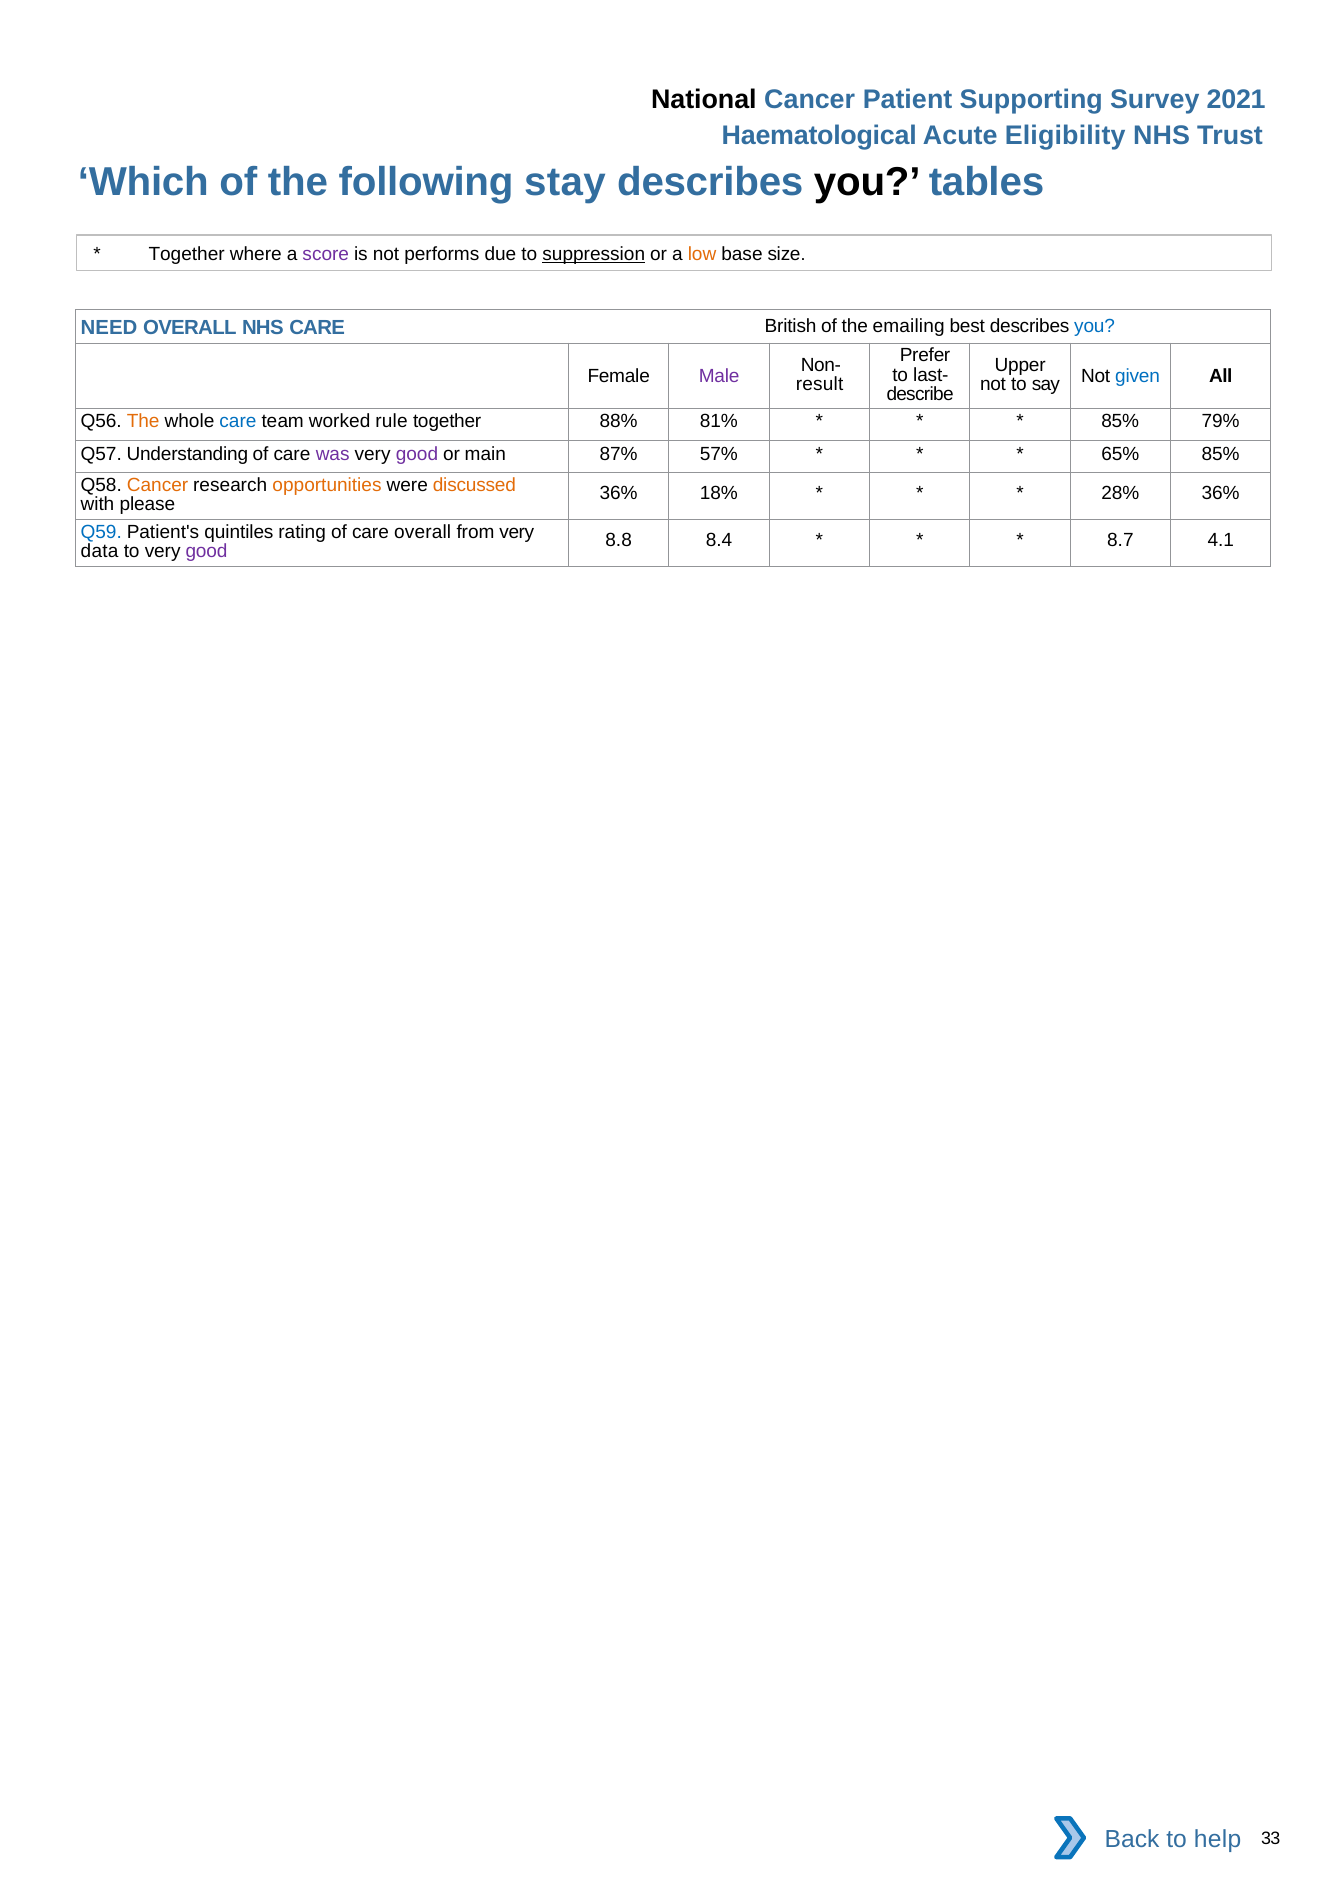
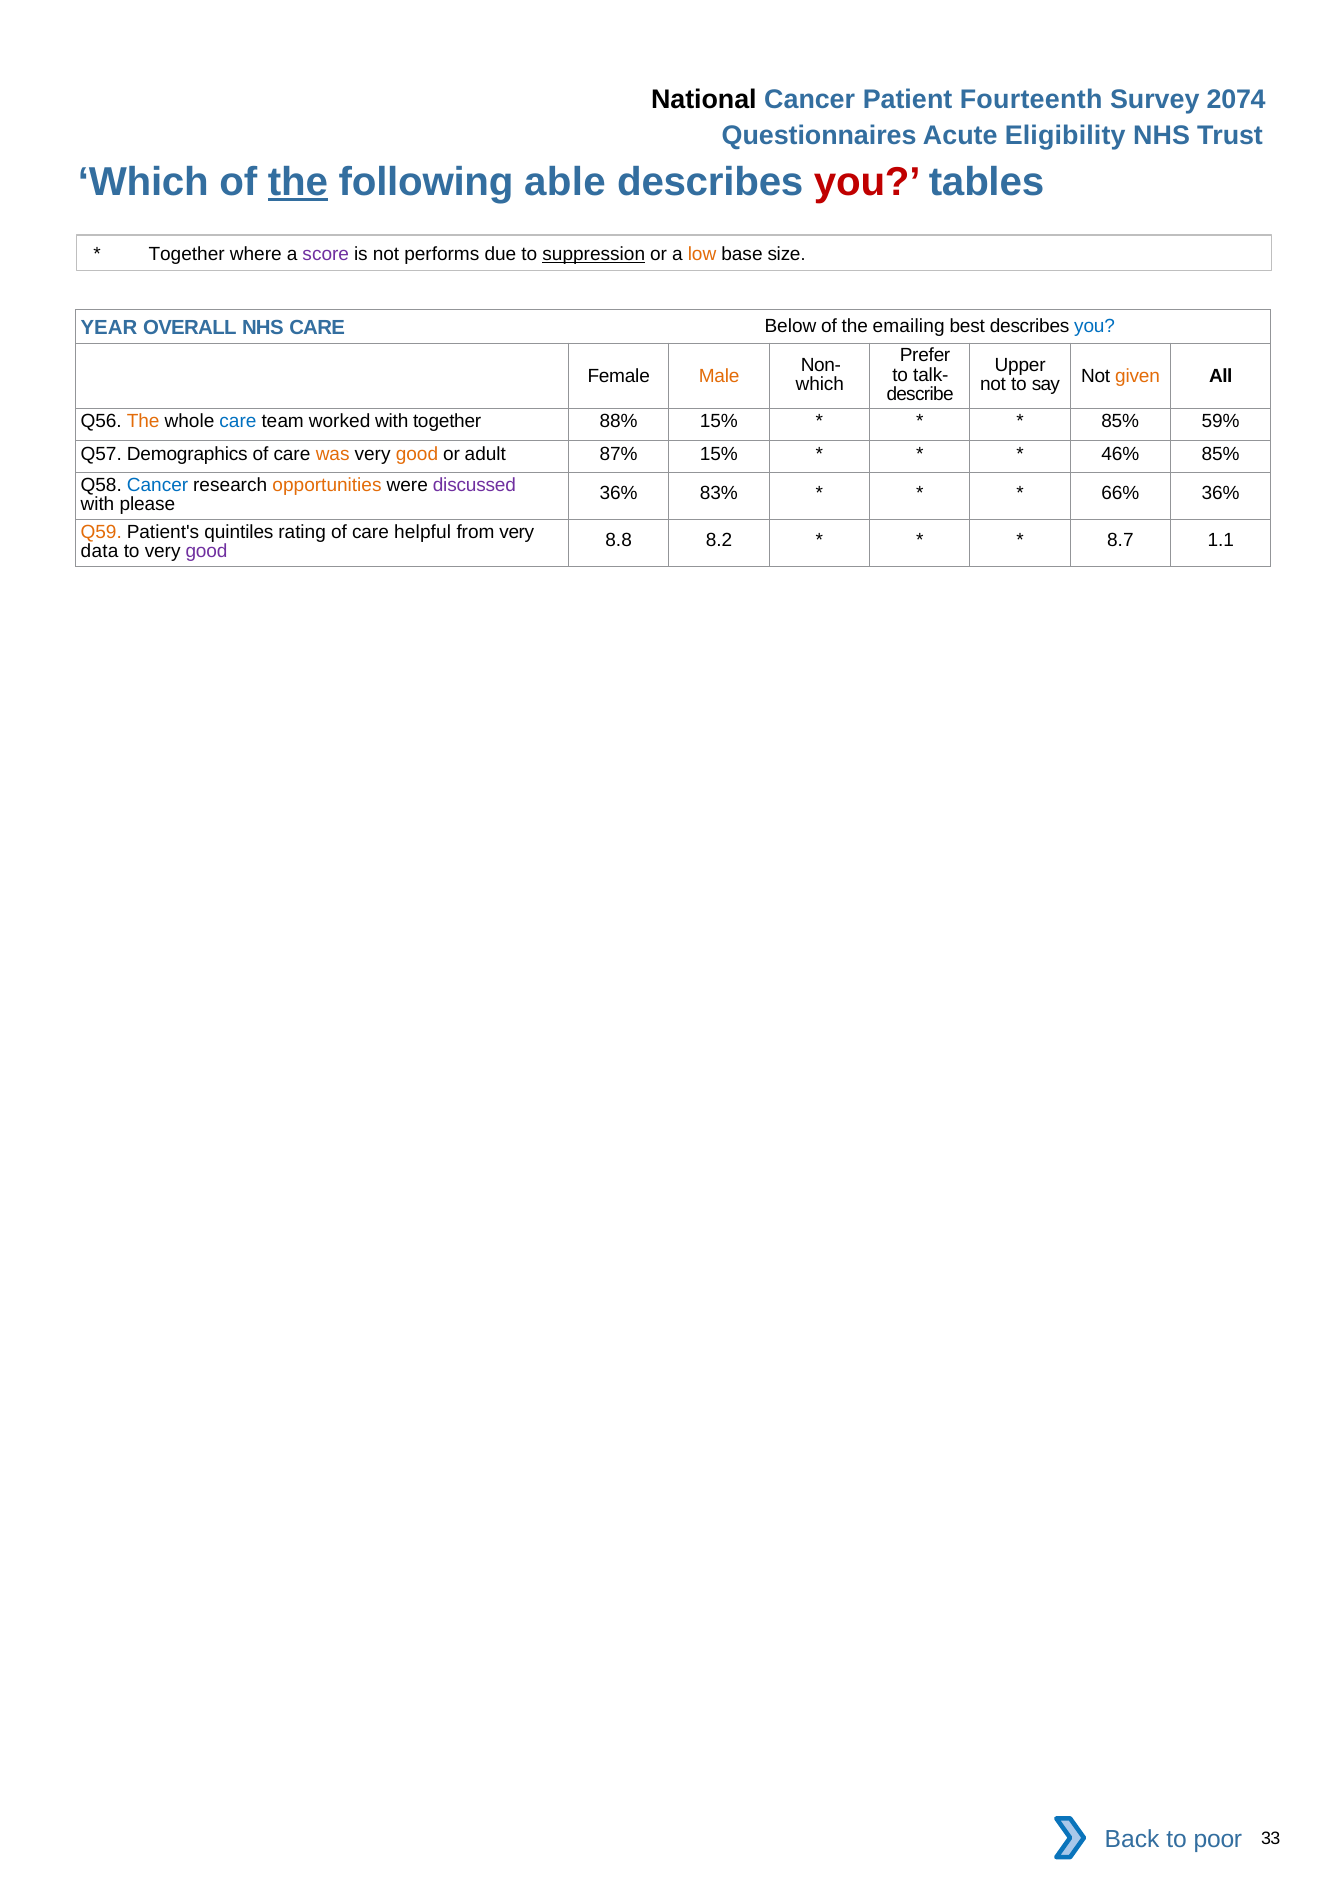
Supporting: Supporting -> Fourteenth
2021: 2021 -> 2074
Haematological: Haematological -> Questionnaires
the at (298, 182) underline: none -> present
stay: stay -> able
you at (867, 182) colour: black -> red
NEED: NEED -> YEAR
British: British -> Below
last-: last- -> talk-
Male colour: purple -> orange
result at (820, 384): result -> which
given colour: blue -> orange
worked rule: rule -> with
88% 81%: 81% -> 15%
79%: 79% -> 59%
Understanding: Understanding -> Demographics
was colour: purple -> orange
good at (417, 454) colour: purple -> orange
main: main -> adult
87% 57%: 57% -> 15%
65%: 65% -> 46%
Cancer at (158, 485) colour: orange -> blue
discussed colour: orange -> purple
18%: 18% -> 83%
28%: 28% -> 66%
Q59 colour: blue -> orange
care overall: overall -> helpful
8.4: 8.4 -> 8.2
4.1: 4.1 -> 1.1
help: help -> poor
